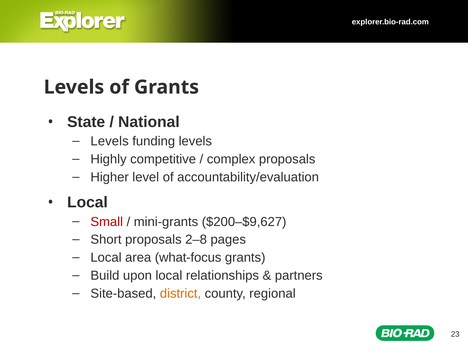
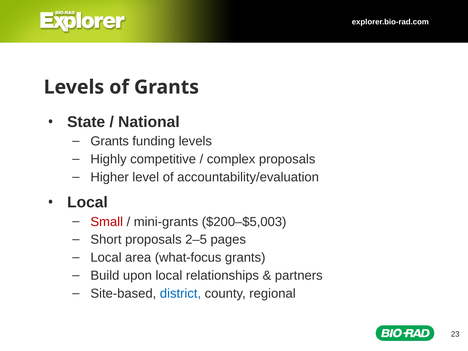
Levels at (110, 141): Levels -> Grants
$200–$9,627: $200–$9,627 -> $200–$5,003
2–8: 2–8 -> 2–5
district colour: orange -> blue
